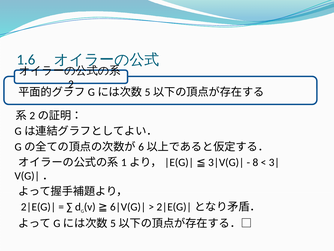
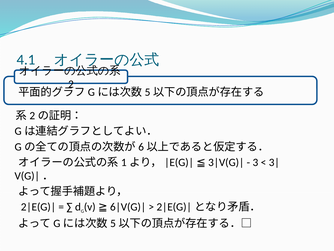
1.6: 1.6 -> 4.1
8: 8 -> 3
